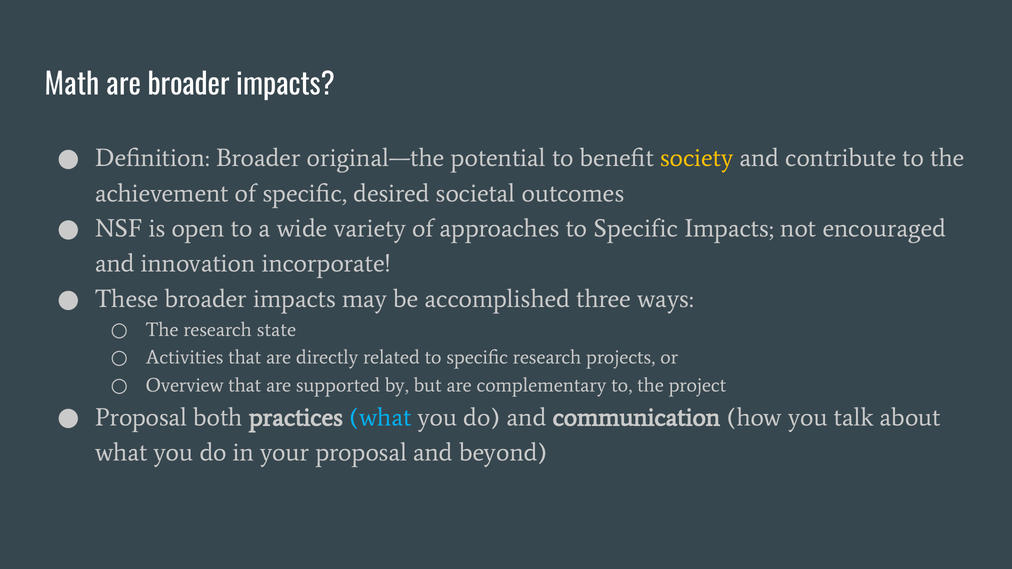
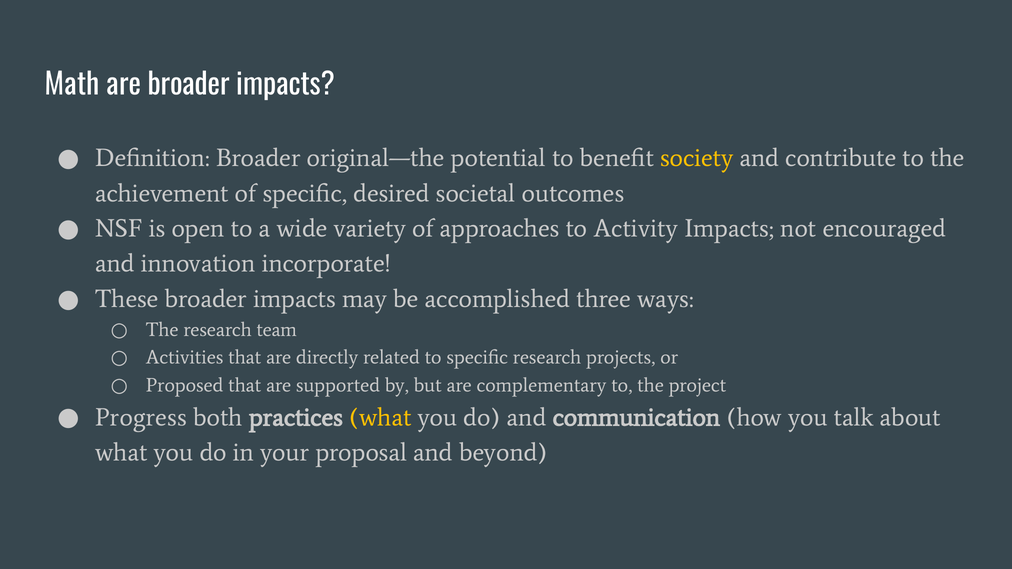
approaches to Specific: Specific -> Activity
state: state -> team
Overview: Overview -> Proposed
Proposal at (141, 417): Proposal -> Progress
what at (380, 417) colour: light blue -> yellow
